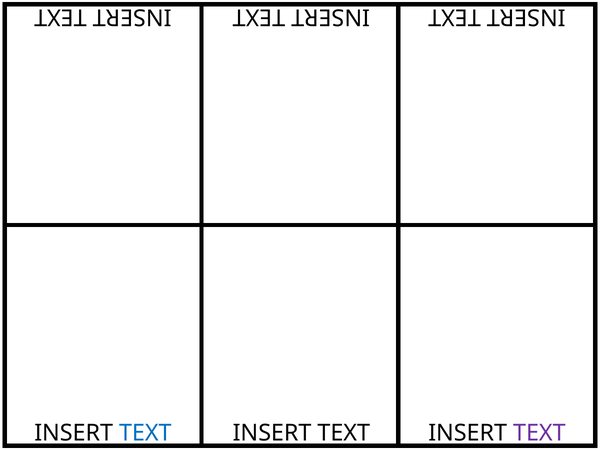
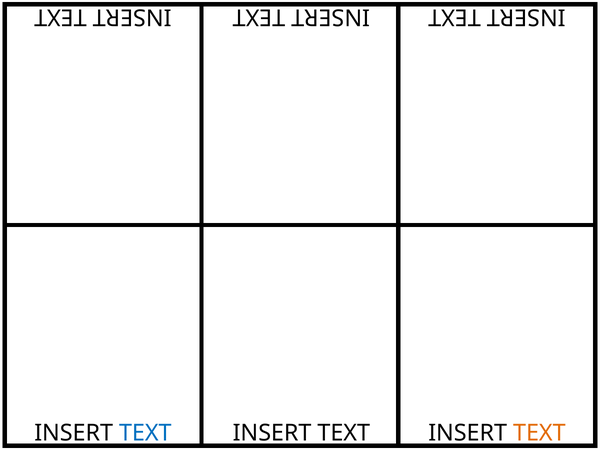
TEXT at (539, 433) colour: purple -> orange
